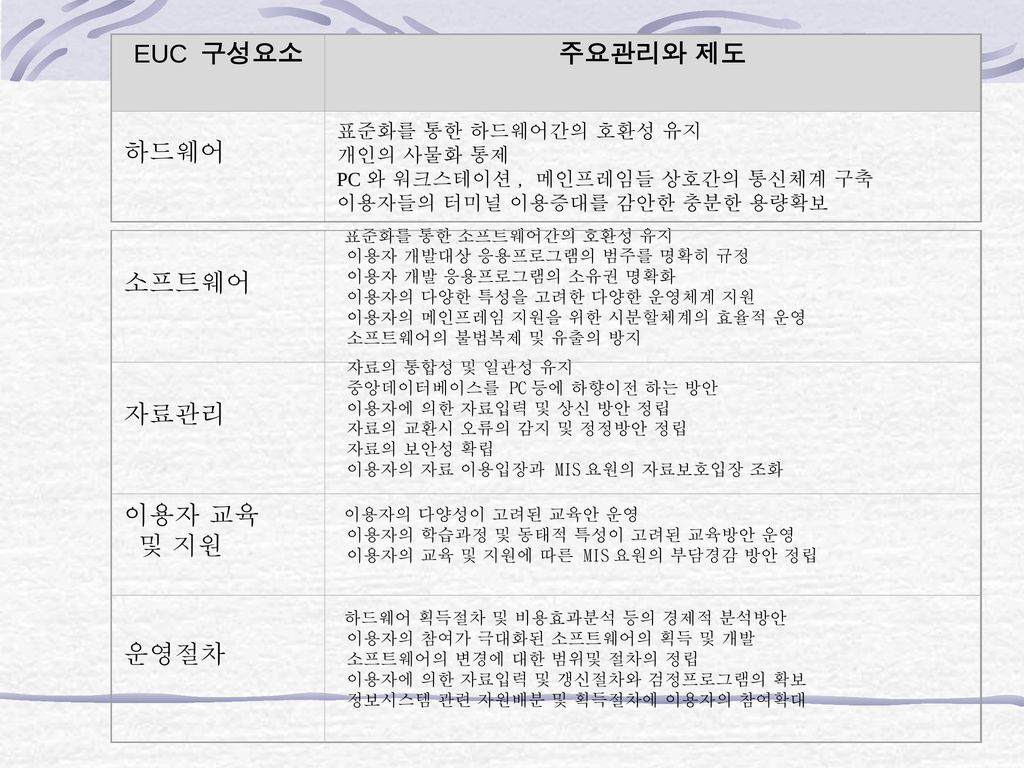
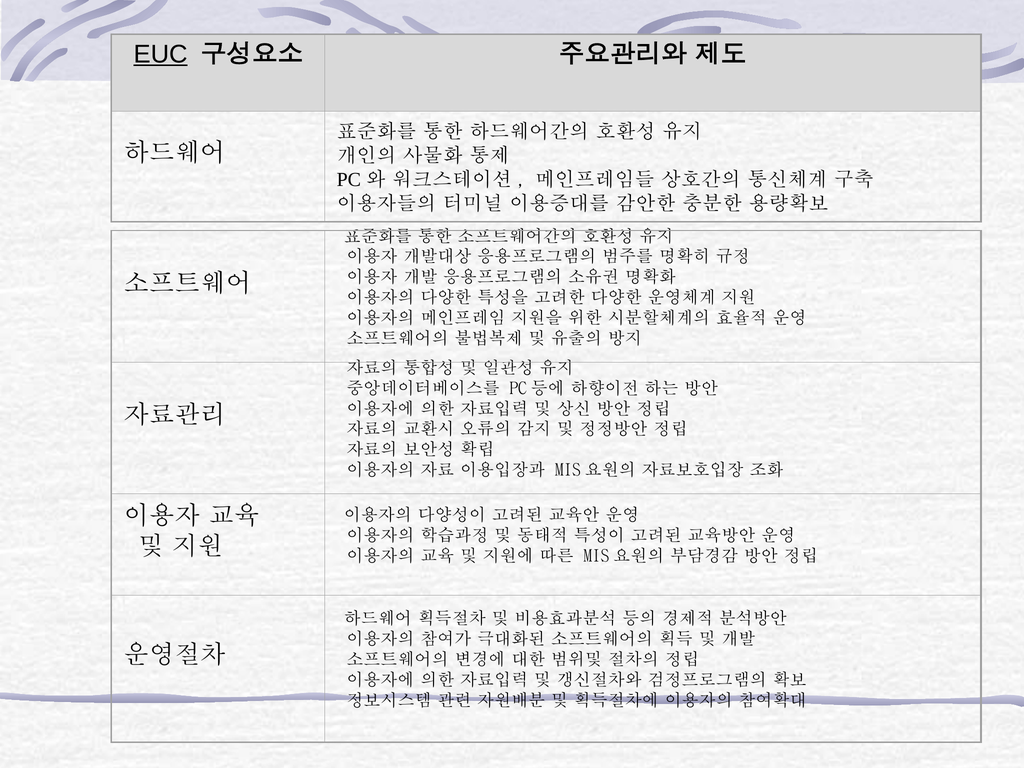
EUC underline: none -> present
